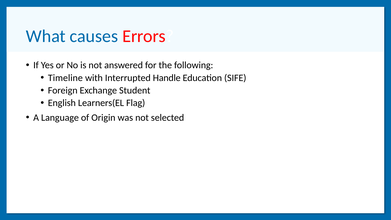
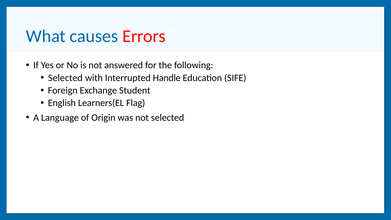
Timeline at (65, 78): Timeline -> Selected
